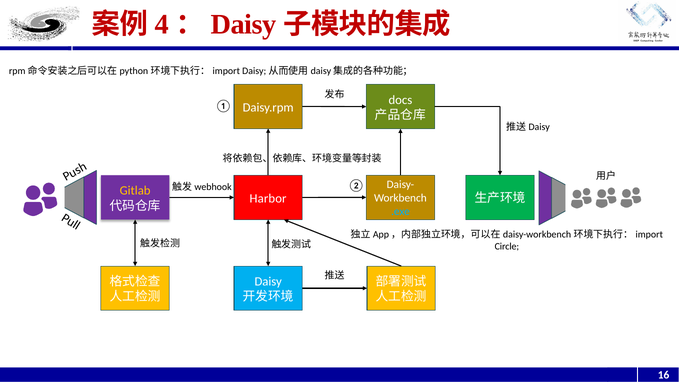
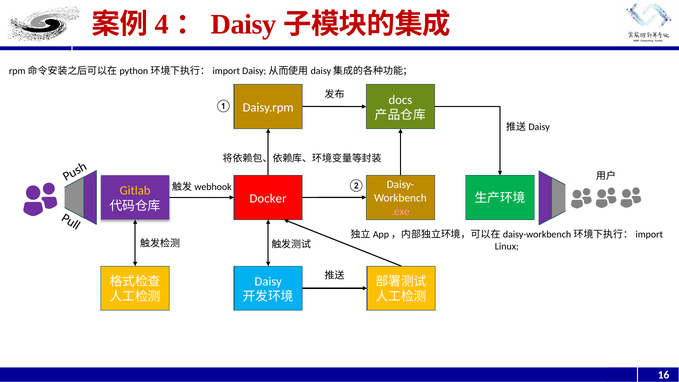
Harbor: Harbor -> Docker
.exe colour: light blue -> pink
Circle: Circle -> Linux
